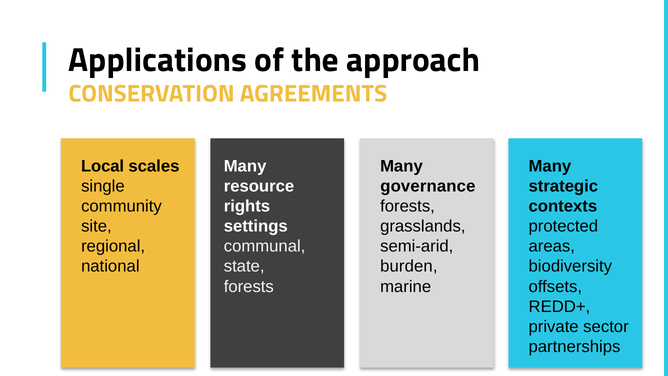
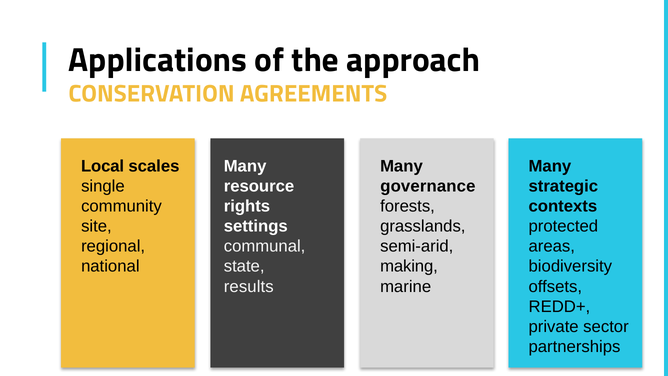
burden: burden -> making
forests at (249, 286): forests -> results
